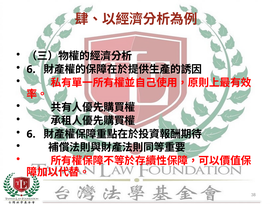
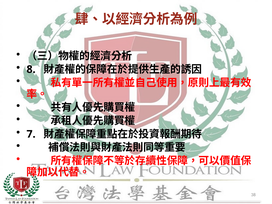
6 at (31, 69): 6 -> 8
6 at (31, 134): 6 -> 7
